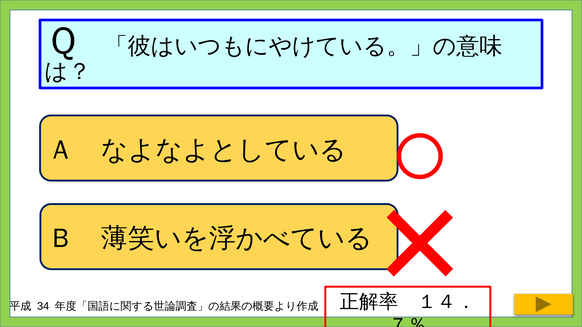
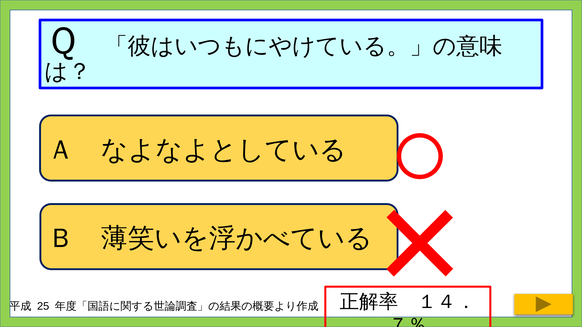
34: 34 -> 25
